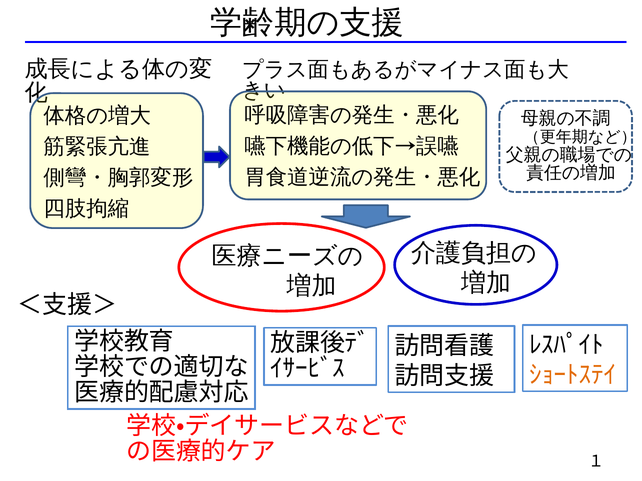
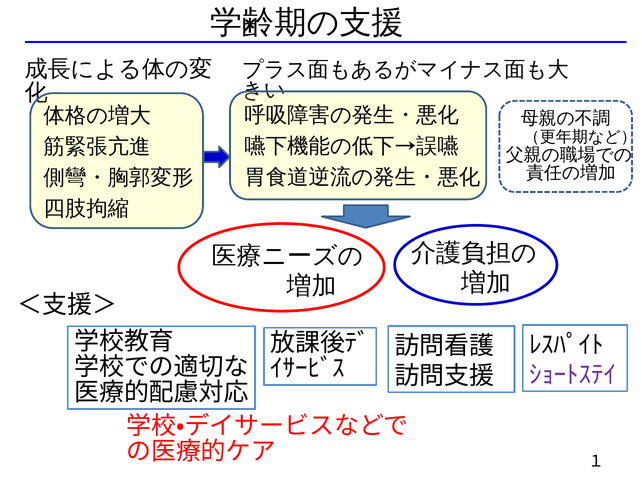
ｼｮｰﾄｽﾃｲ colour: orange -> purple
